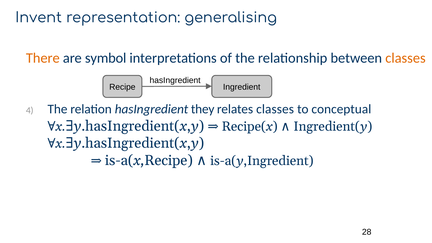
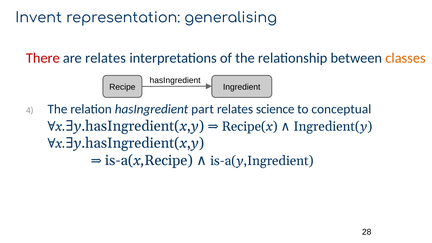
There colour: orange -> red
are symbol: symbol -> relates
they: they -> part
relates classes: classes -> science
